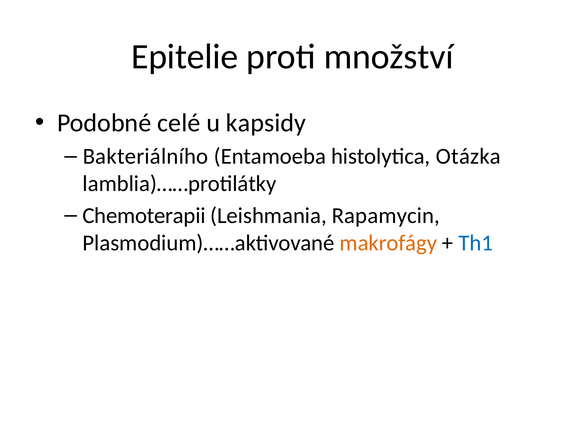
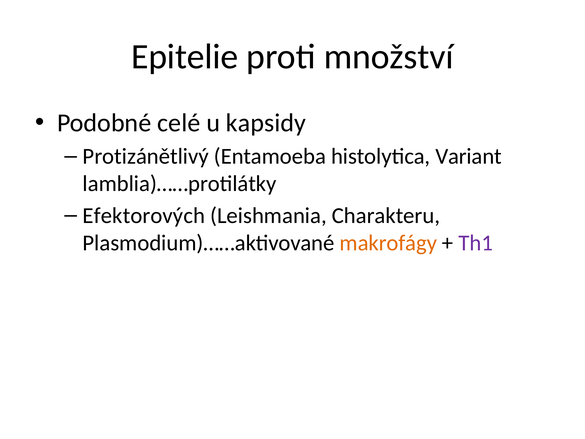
Bakteriálního: Bakteriálního -> Protizánětlivý
Otázka: Otázka -> Variant
Chemoterapii: Chemoterapii -> Efektorových
Rapamycin: Rapamycin -> Charakteru
Th1 colour: blue -> purple
